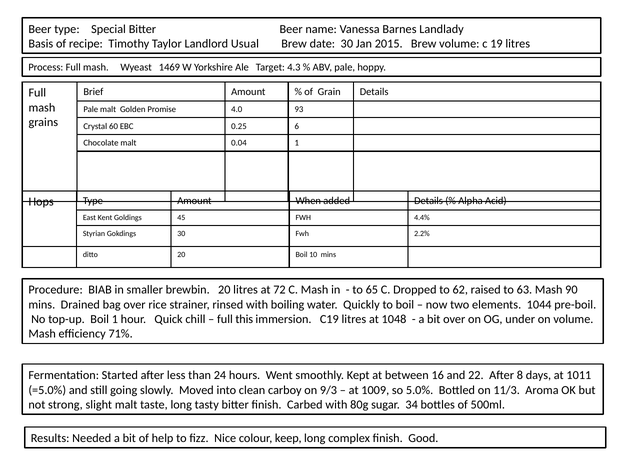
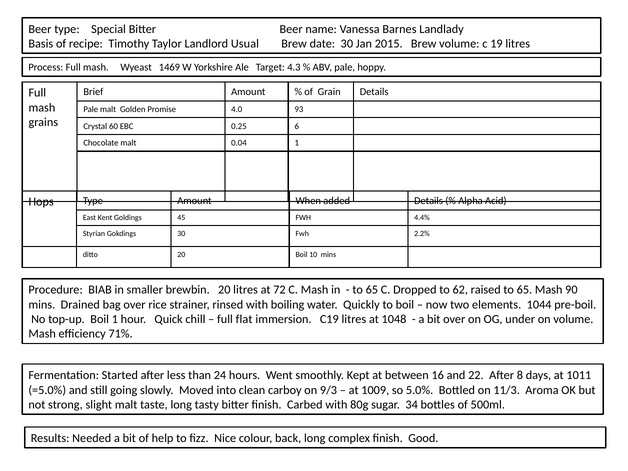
raised to 63: 63 -> 65
this: this -> flat
keep: keep -> back
